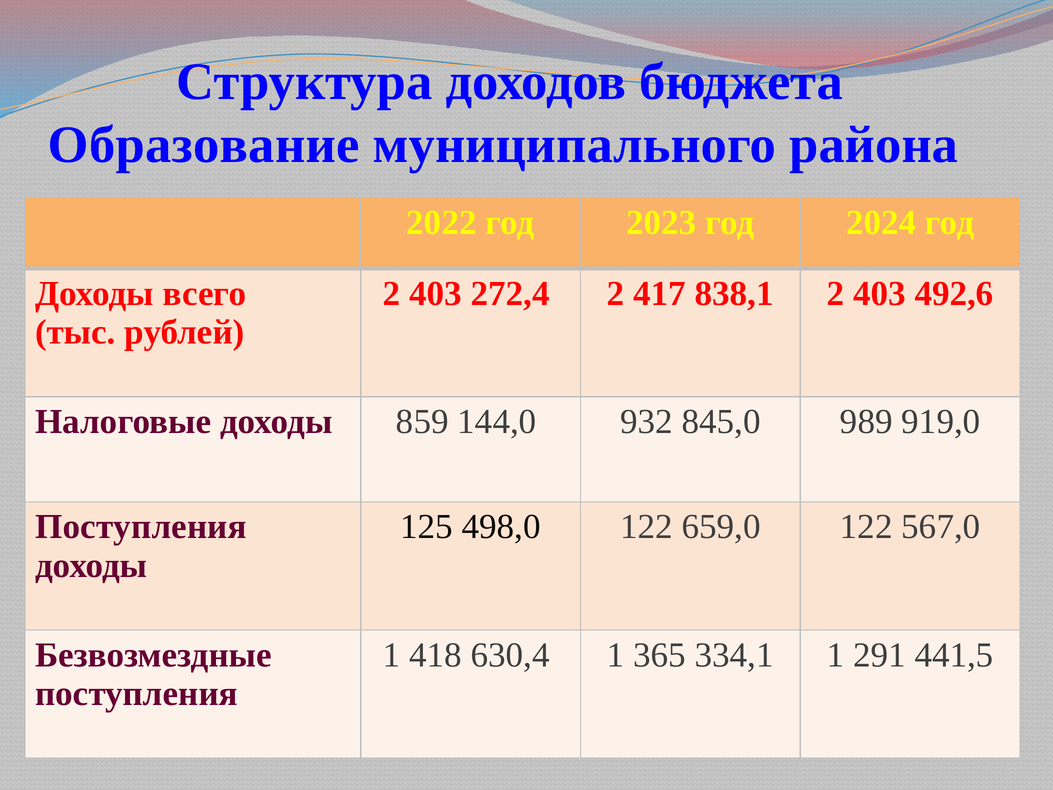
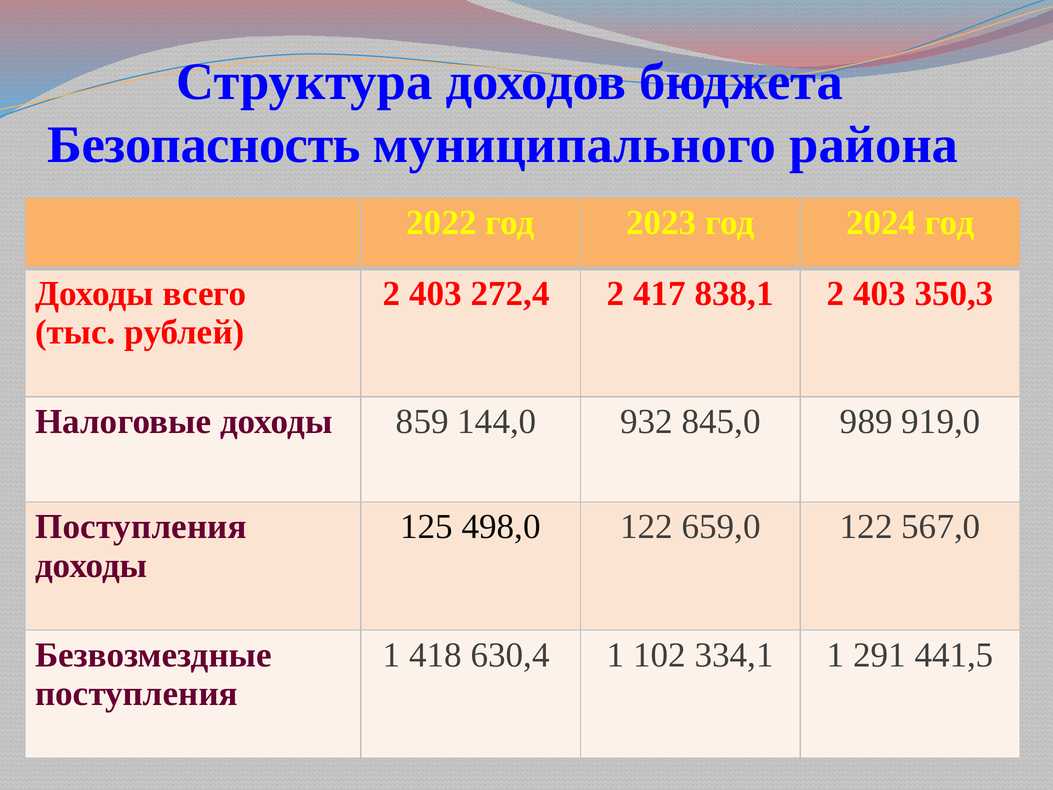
Образование: Образование -> Безопасность
492,6: 492,6 -> 350,3
365: 365 -> 102
